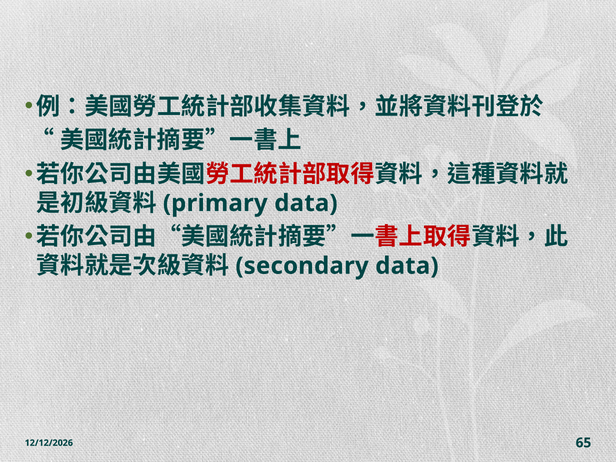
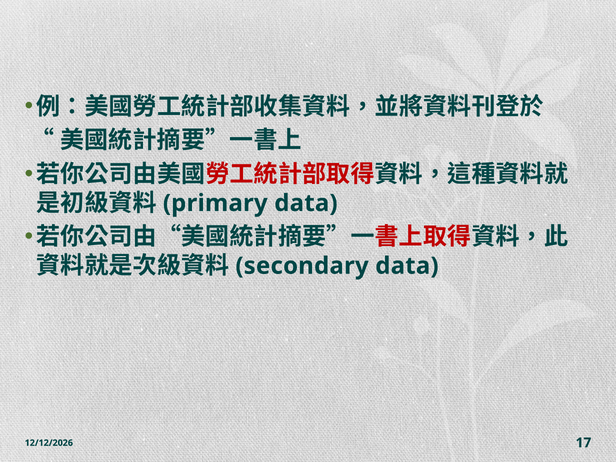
65: 65 -> 17
